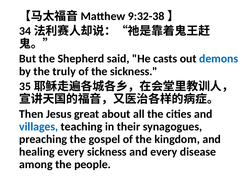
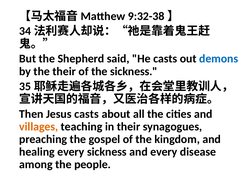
the truly: truly -> their
Jesus great: great -> casts
villages colour: blue -> orange
